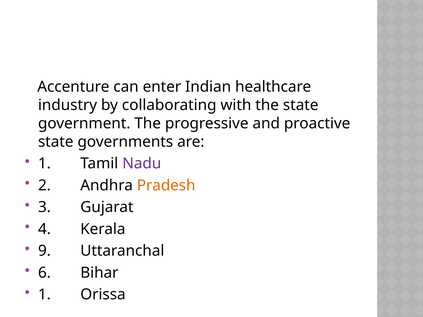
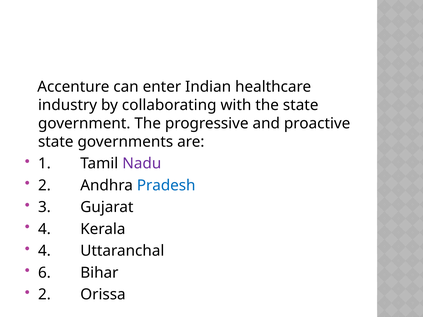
Pradesh colour: orange -> blue
9 at (44, 251): 9 -> 4
1 at (44, 295): 1 -> 2
